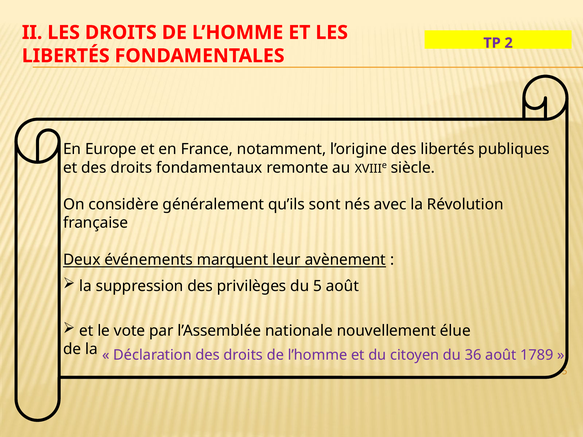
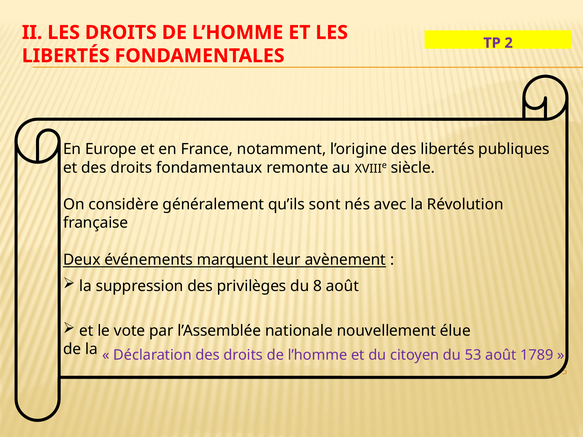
du 5: 5 -> 8
36: 36 -> 53
